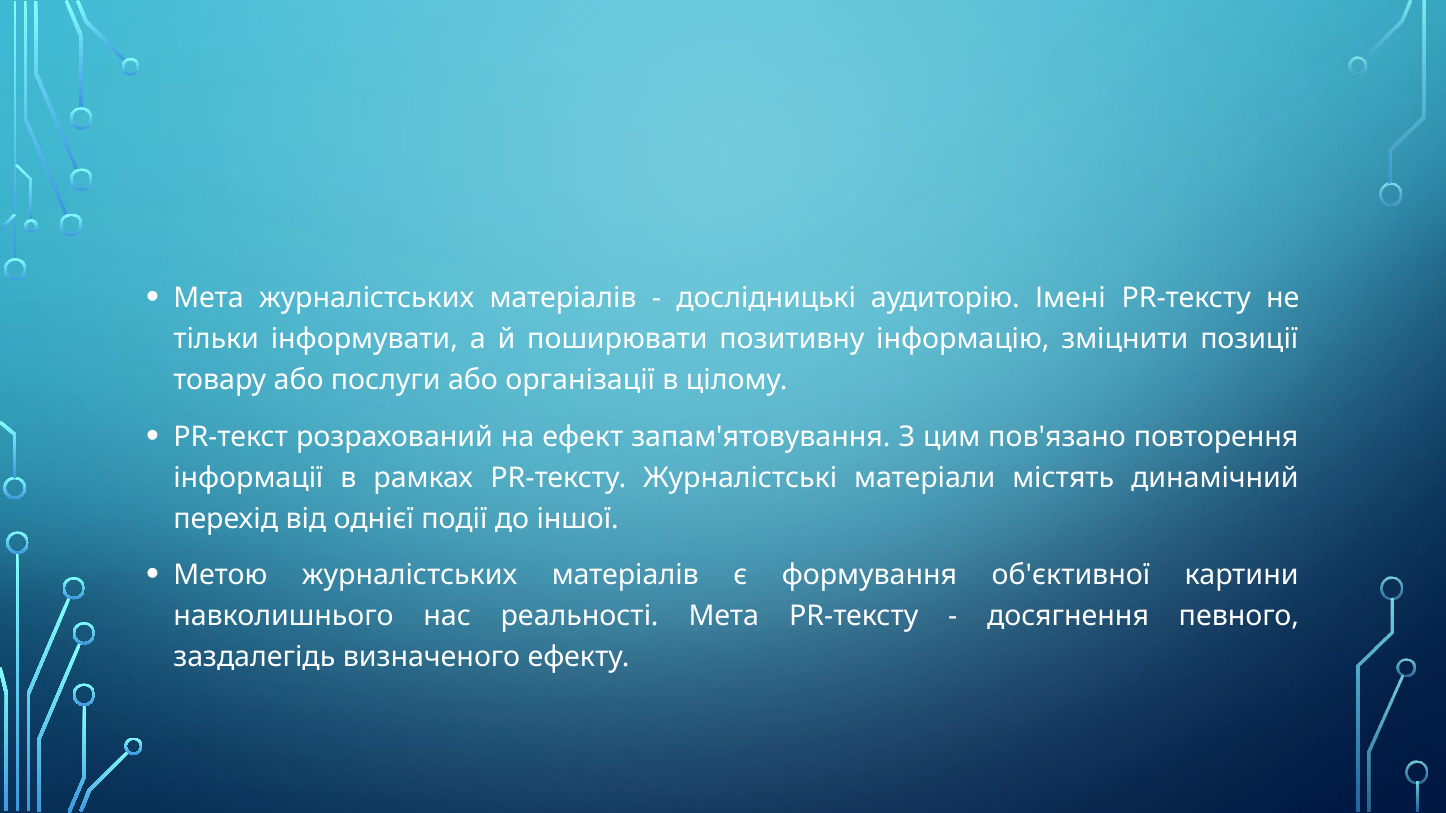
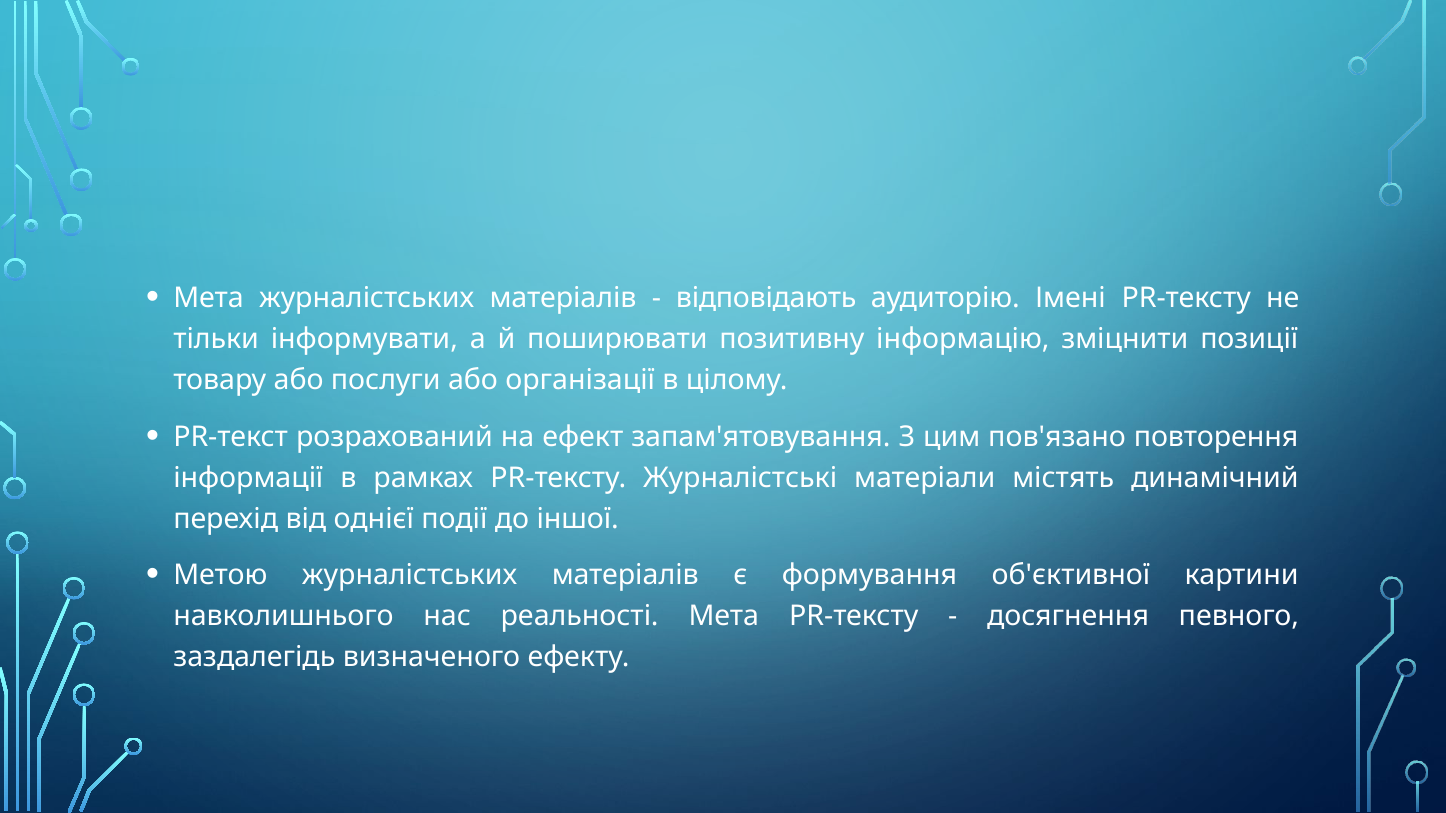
дослідницькі: дослідницькі -> відповідають
